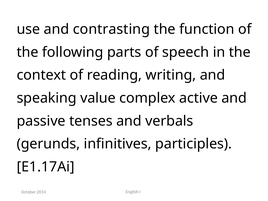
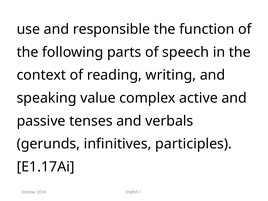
contrasting: contrasting -> responsible
